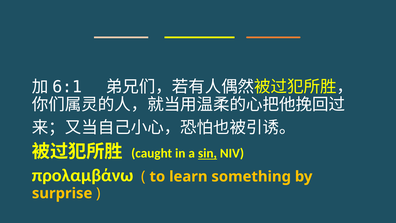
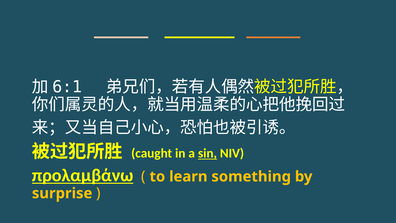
προλαμβάνω underline: none -> present
